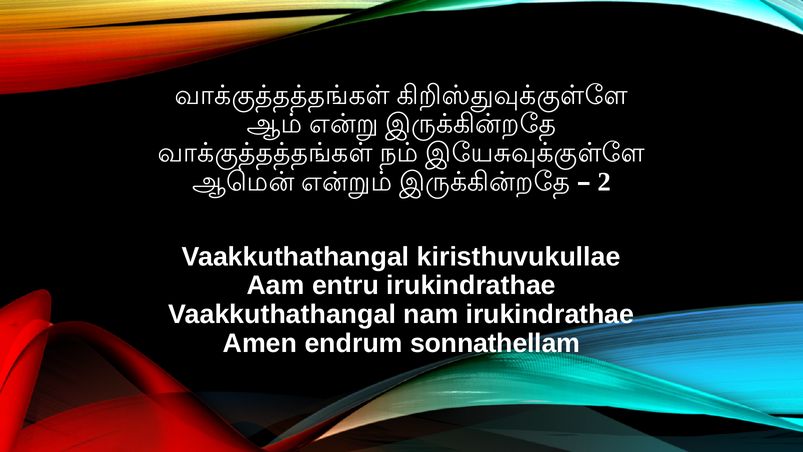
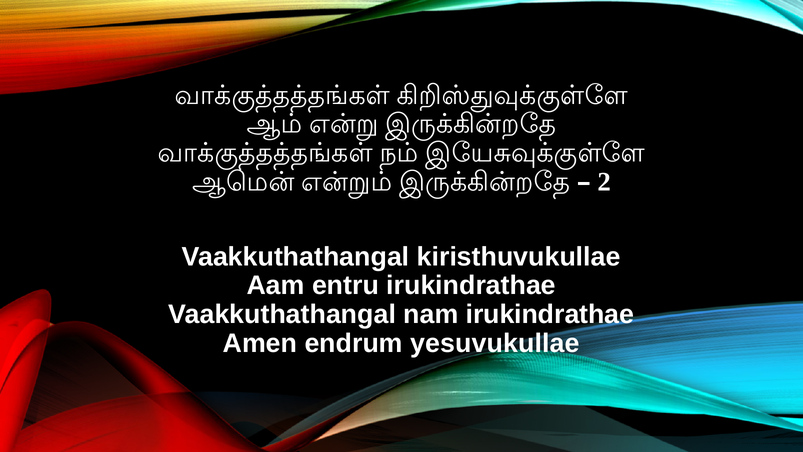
sonnathellam: sonnathellam -> yesuvukullae
